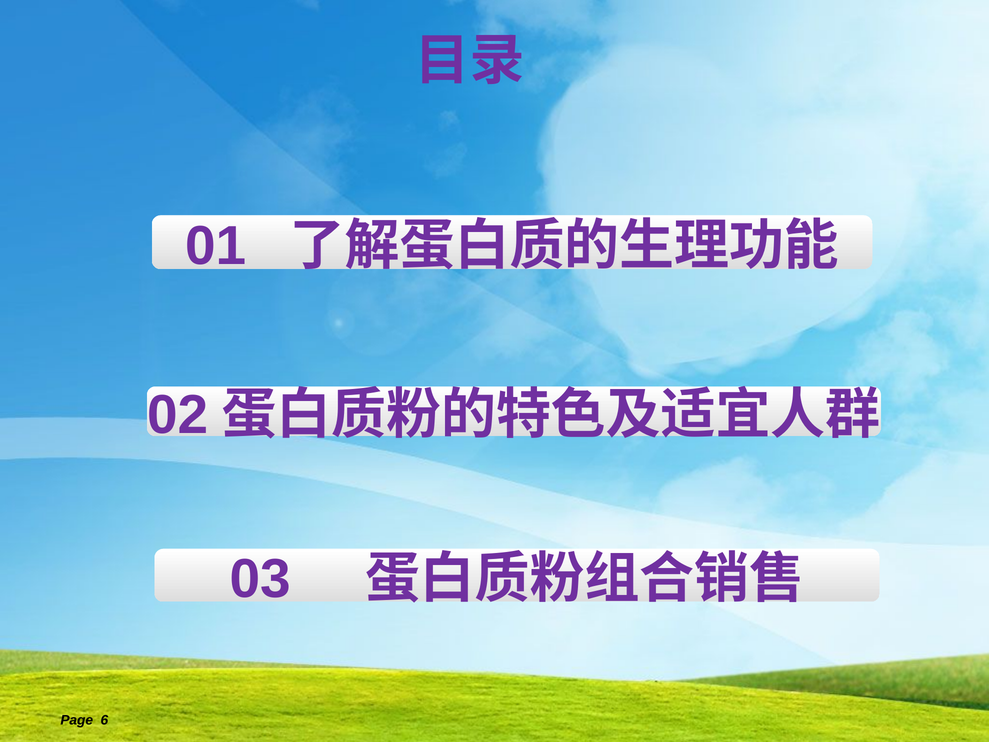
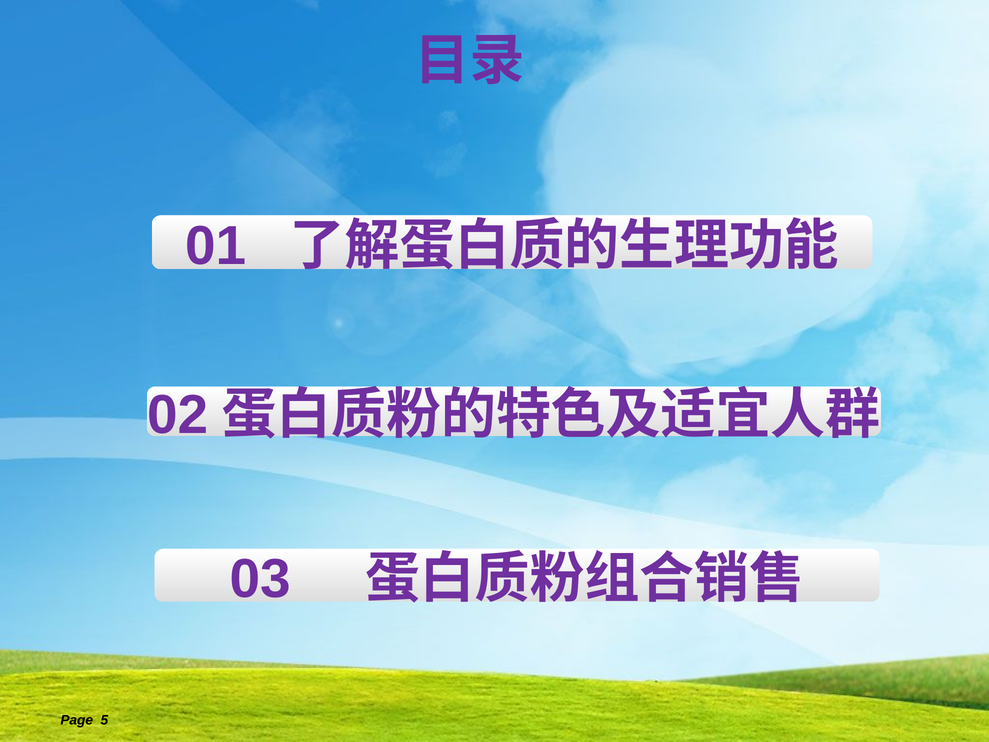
6: 6 -> 5
